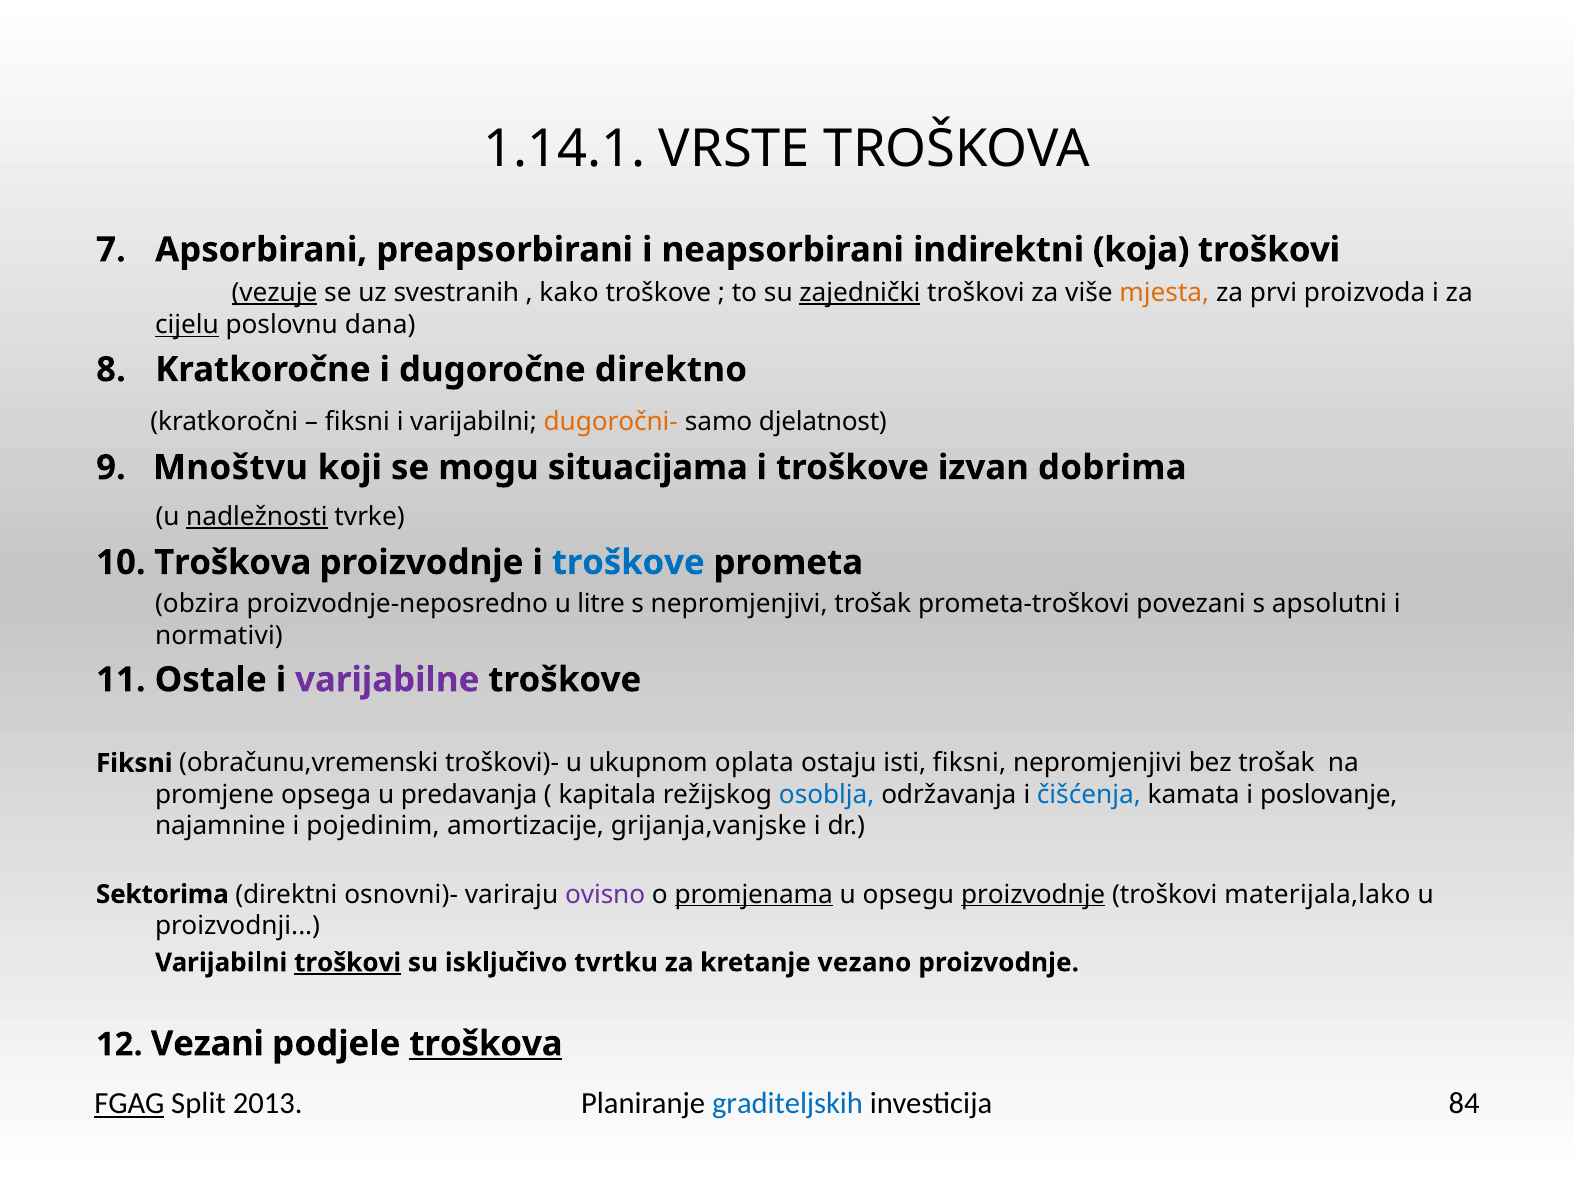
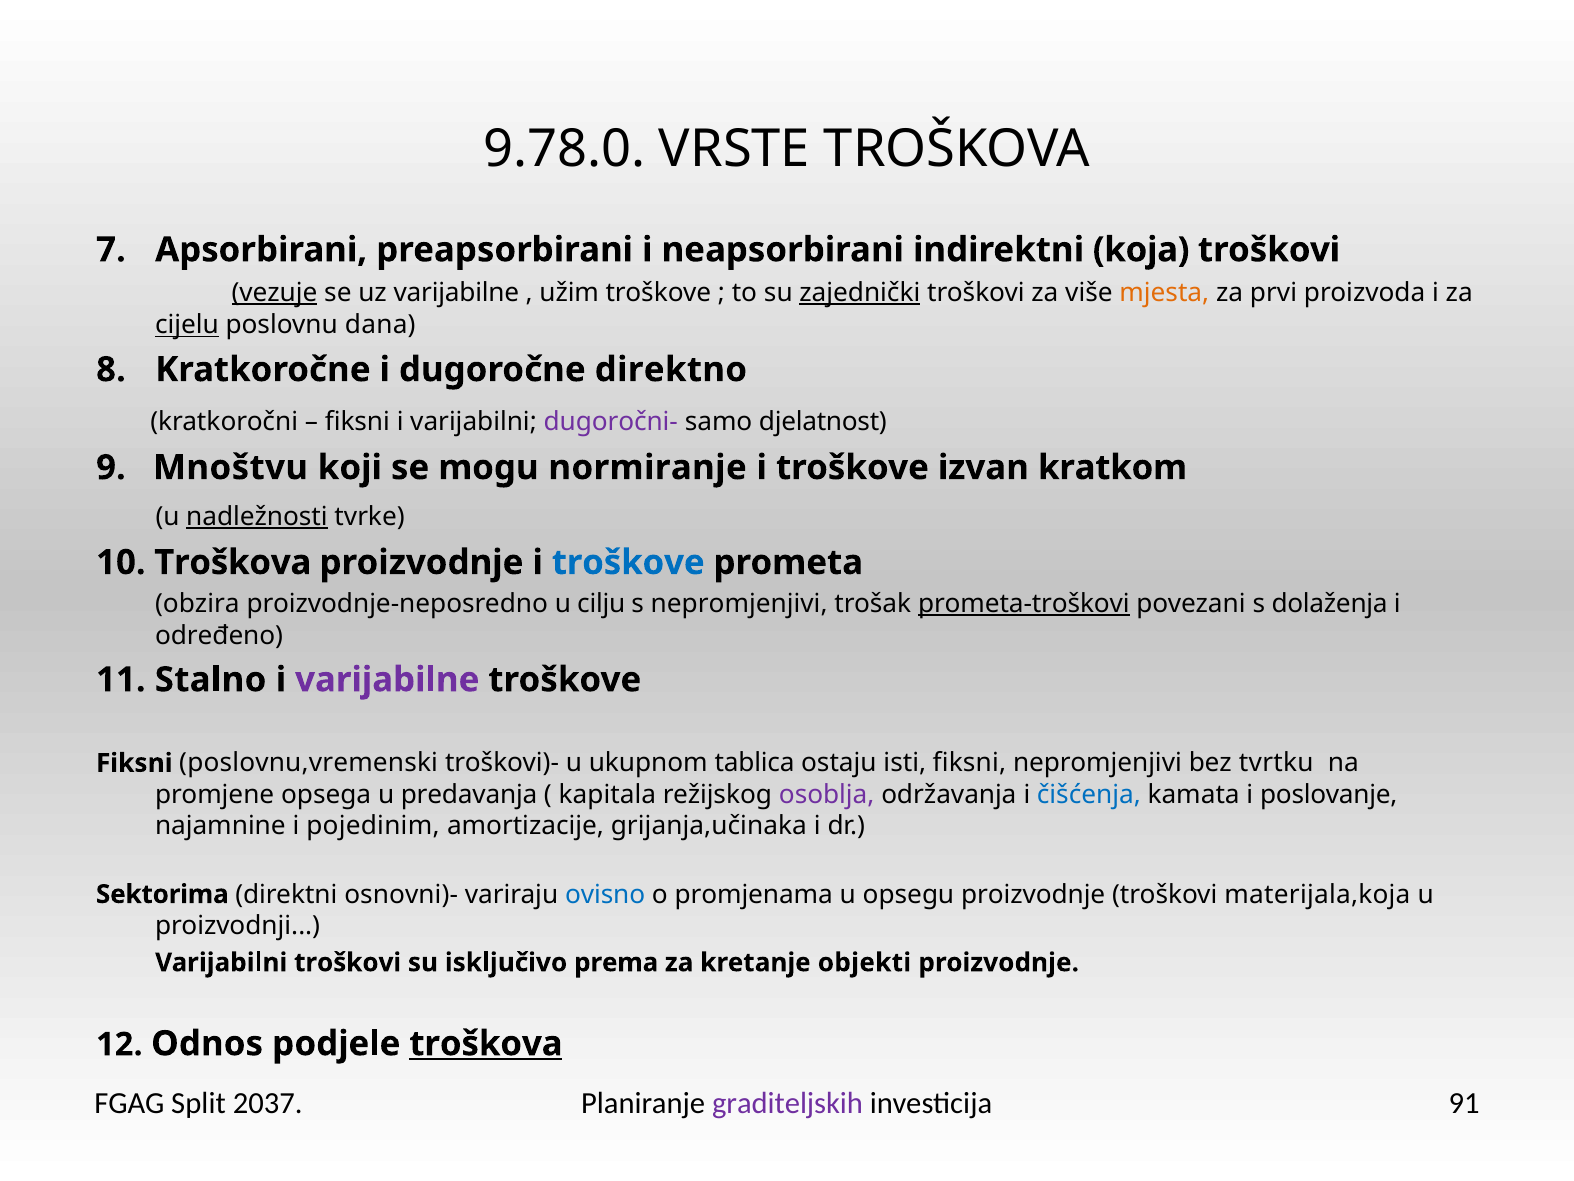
1.14.1: 1.14.1 -> 9.78.0
uz svestranih: svestranih -> varijabilne
kako: kako -> užim
dugoročni- colour: orange -> purple
situacijama: situacijama -> normiranje
dobrima: dobrima -> kratkom
litre: litre -> cilju
prometa-troškovi underline: none -> present
apsolutni: apsolutni -> dolaženja
normativi: normativi -> određeno
Ostale: Ostale -> Stalno
obračunu,vremenski: obračunu,vremenski -> poslovnu,vremenski
oplata: oplata -> tablica
bez trošak: trošak -> tvrtku
osoblja colour: blue -> purple
grijanja,vanjske: grijanja,vanjske -> grijanja,učinaka
ovisno colour: purple -> blue
promjenama underline: present -> none
proizvodnje at (1033, 894) underline: present -> none
materijala,lako: materijala,lako -> materijala,koja
troškovi at (348, 962) underline: present -> none
tvrtku: tvrtku -> prema
vezano: vezano -> objekti
Vezani: Vezani -> Odnos
FGAG underline: present -> none
2013: 2013 -> 2037
graditeljskih colour: blue -> purple
84: 84 -> 91
